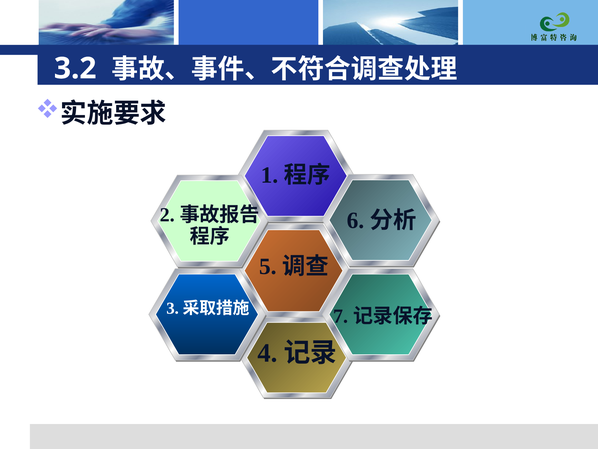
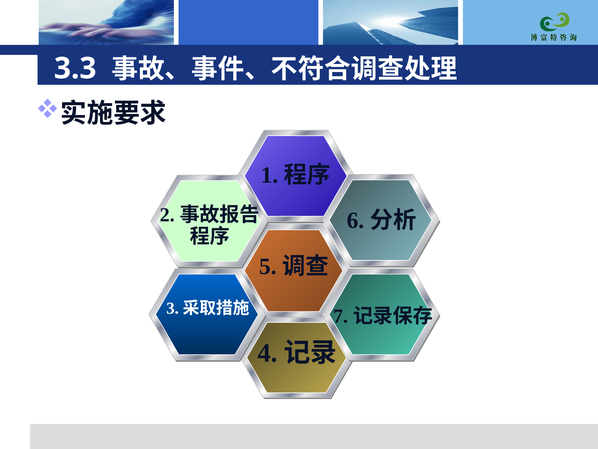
3.2: 3.2 -> 3.3
